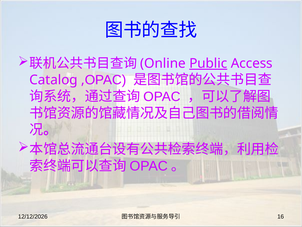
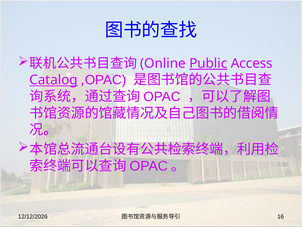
Catalog underline: none -> present
